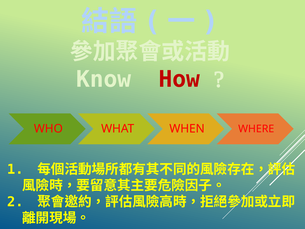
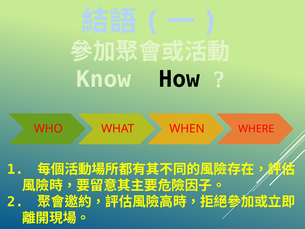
How colour: red -> black
